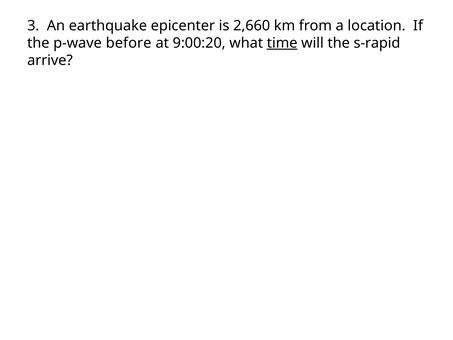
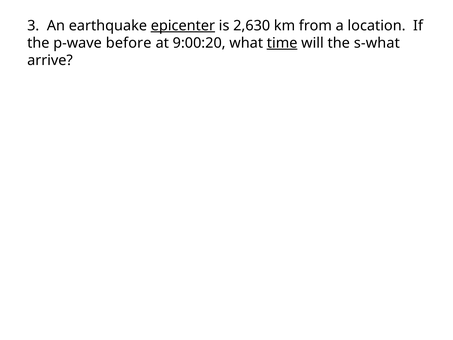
epicenter underline: none -> present
2,660: 2,660 -> 2,630
s-rapid: s-rapid -> s-what
